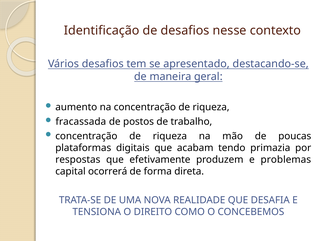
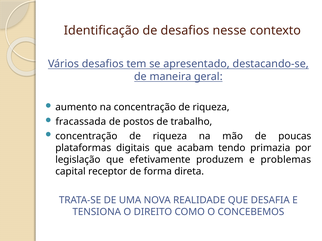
respostas: respostas -> legislação
ocorrerá: ocorrerá -> receptor
